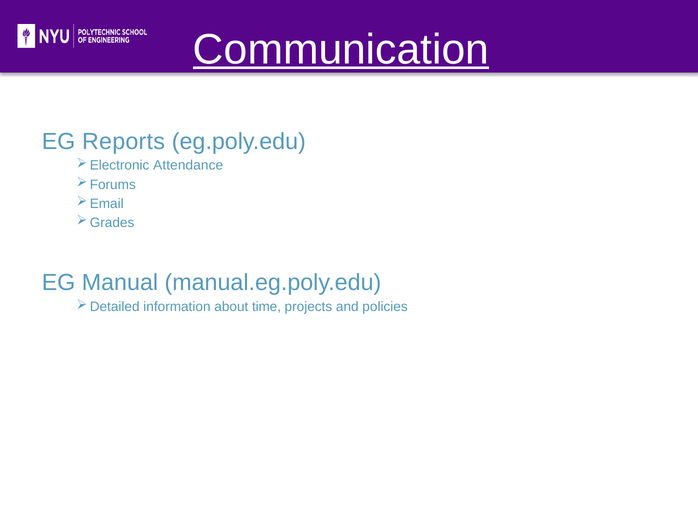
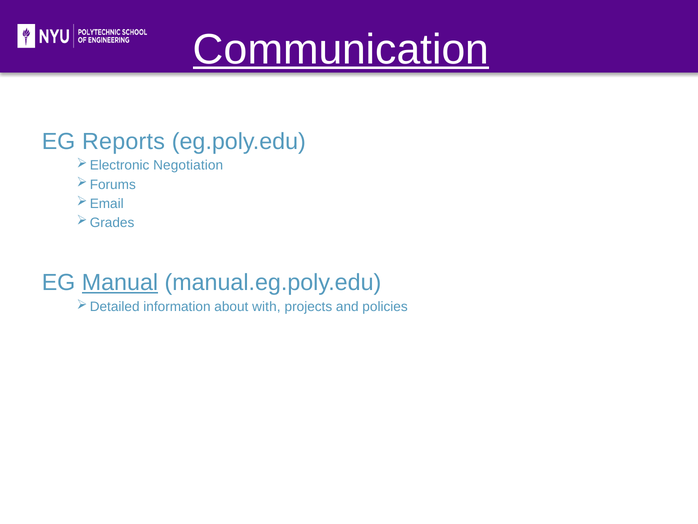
Attendance: Attendance -> Negotiation
Manual underline: none -> present
time: time -> with
